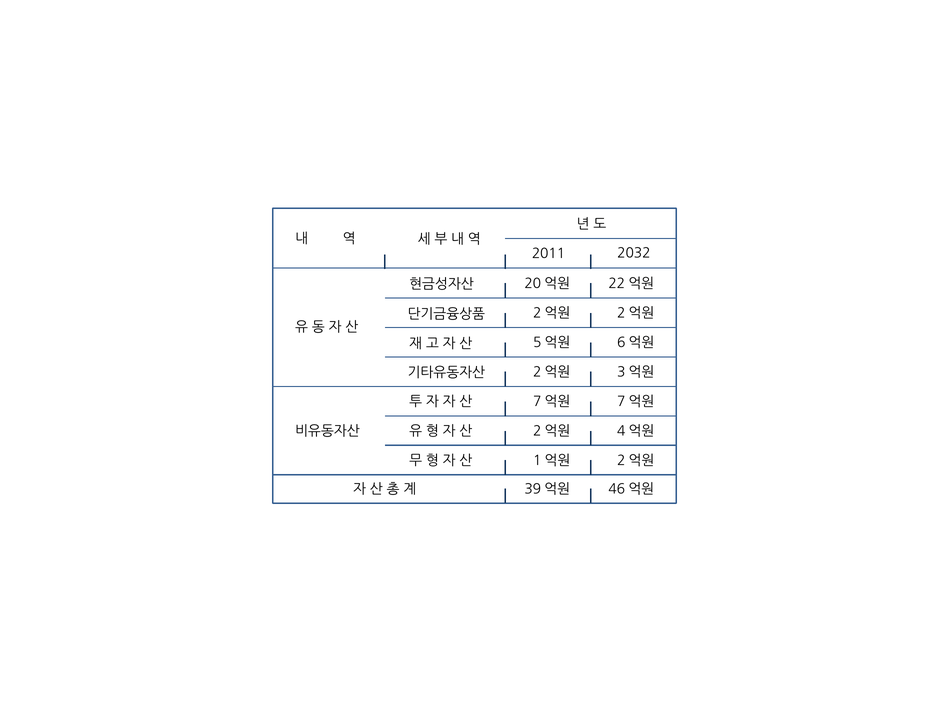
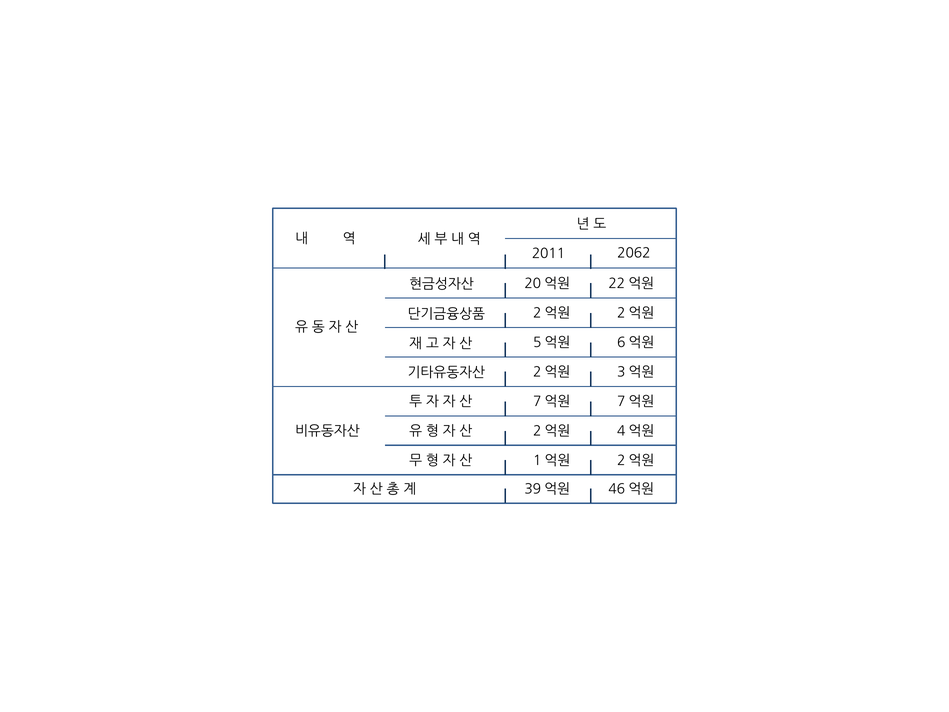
2032: 2032 -> 2062
